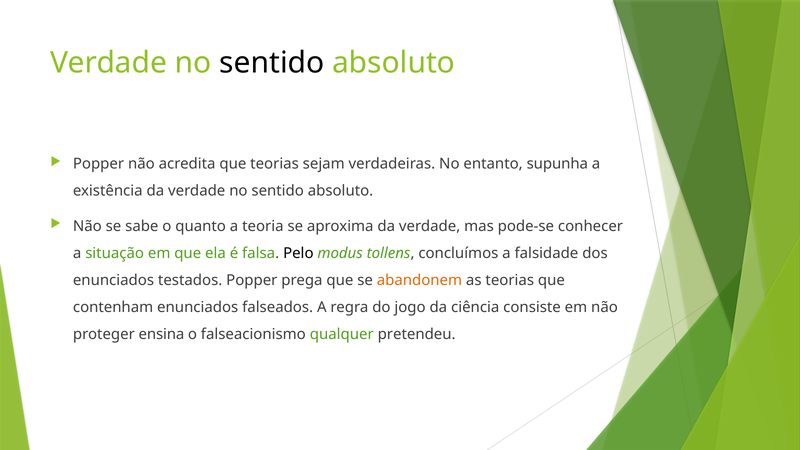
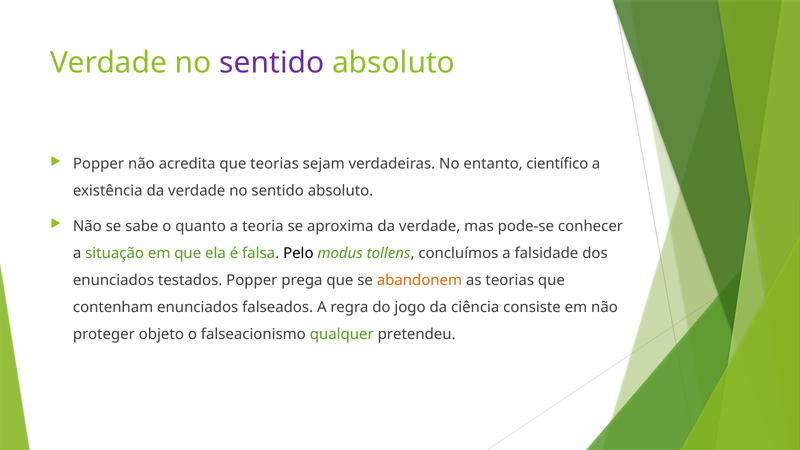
sentido at (272, 63) colour: black -> purple
supunha: supunha -> científico
ensina: ensina -> objeto
